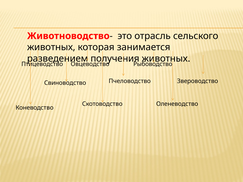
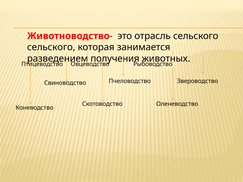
животных at (51, 47): животных -> сельского
